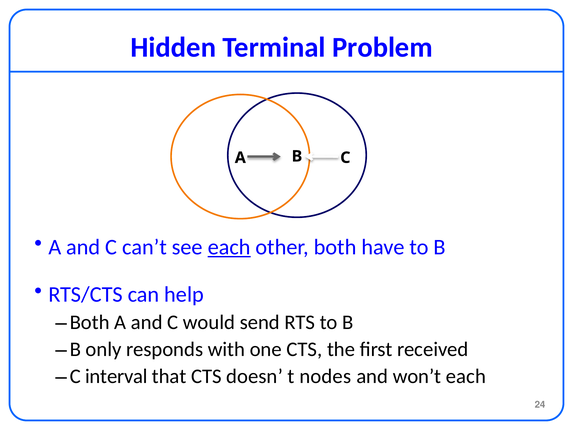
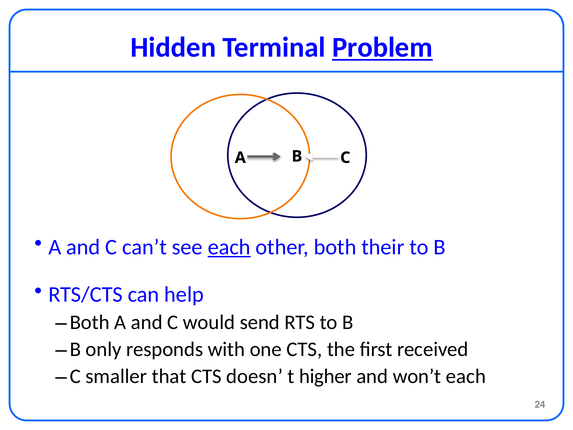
Problem underline: none -> present
have: have -> their
interval: interval -> smaller
nodes: nodes -> higher
